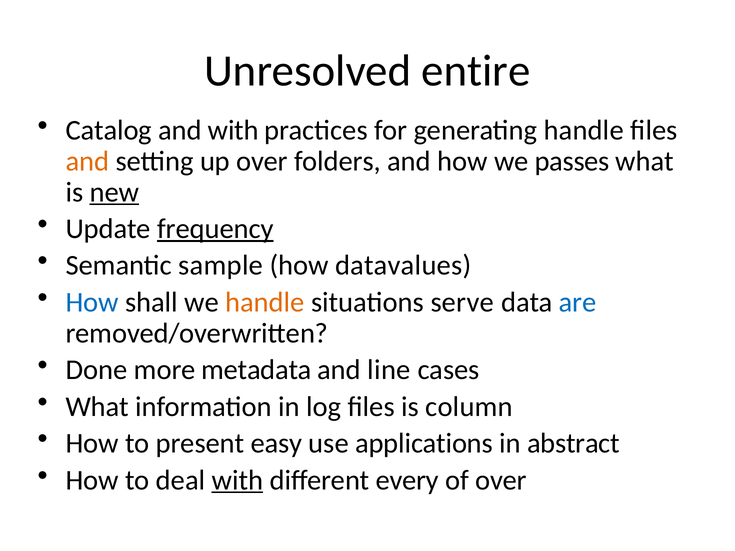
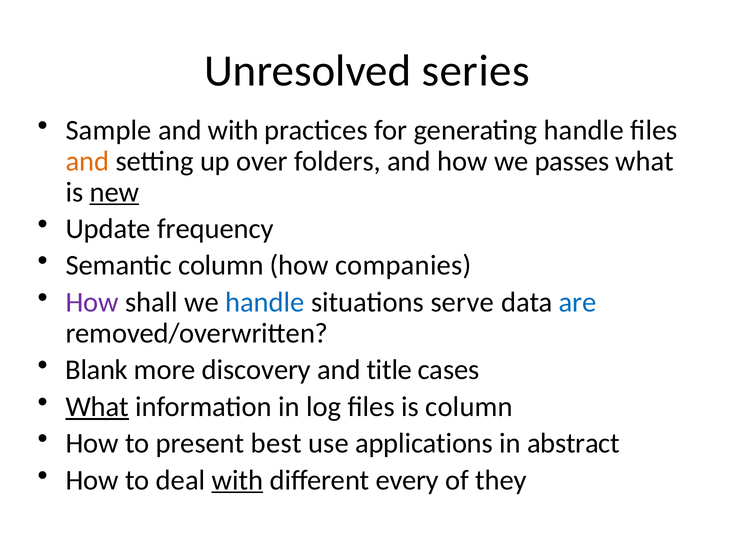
entire: entire -> series
Catalog: Catalog -> Sample
frequency underline: present -> none
Semantic sample: sample -> column
datavalues: datavalues -> companies
How at (92, 302) colour: blue -> purple
handle at (265, 302) colour: orange -> blue
Done: Done -> Blank
metadata: metadata -> discovery
line: line -> title
What at (97, 407) underline: none -> present
easy: easy -> best
of over: over -> they
